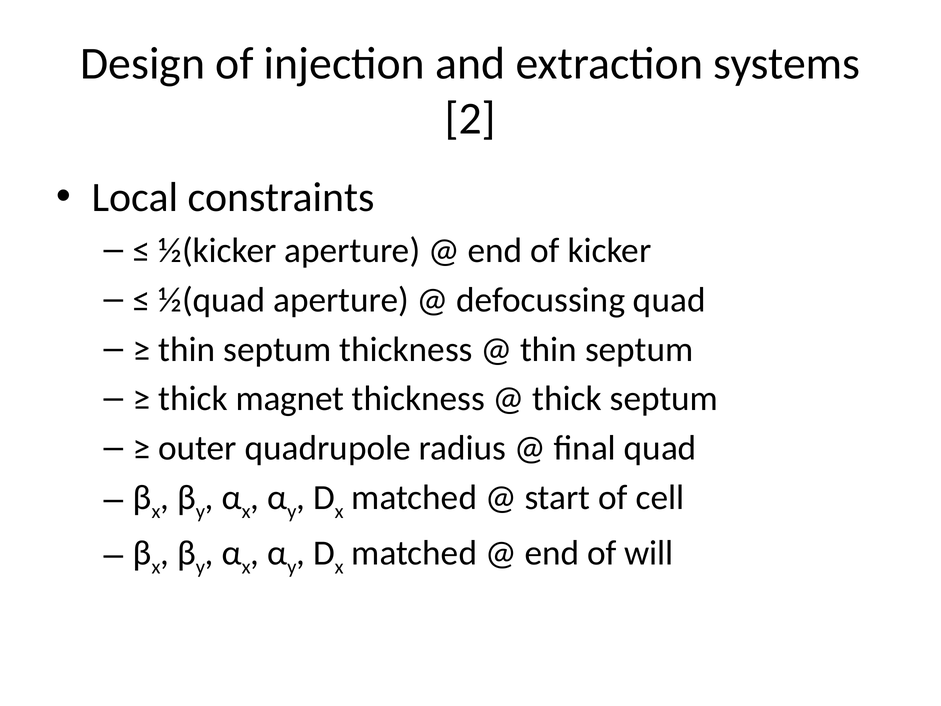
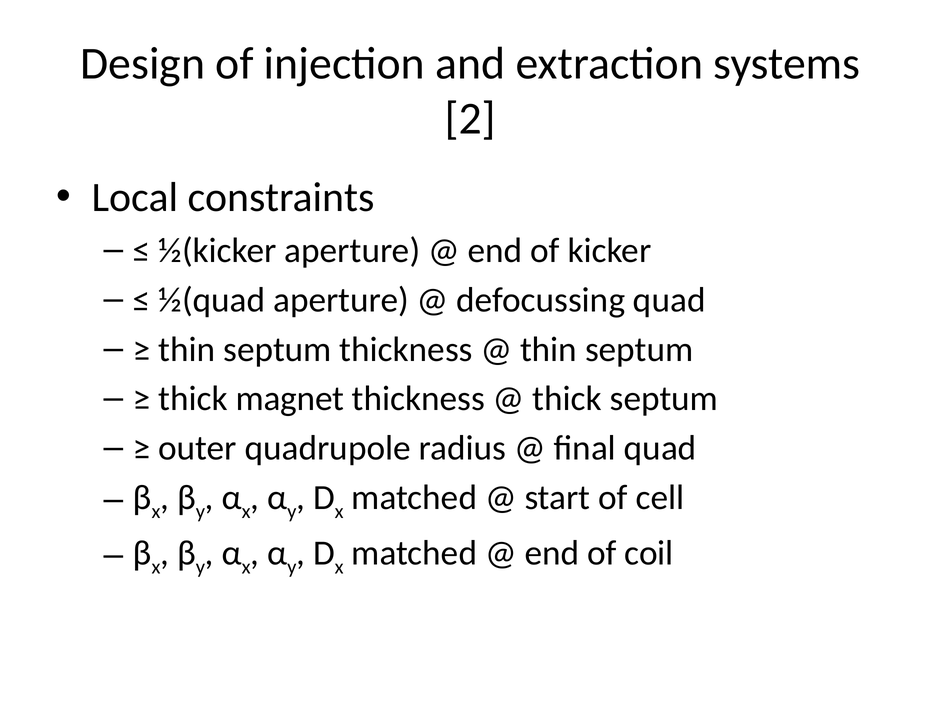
will: will -> coil
